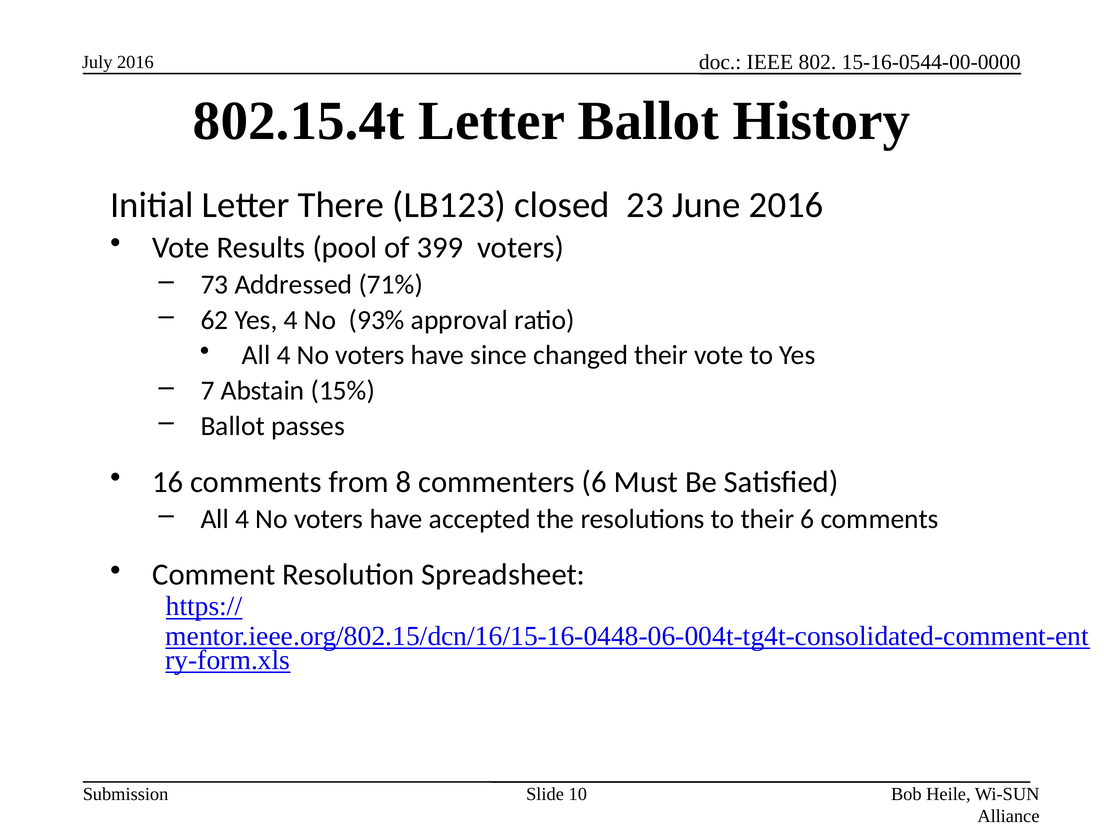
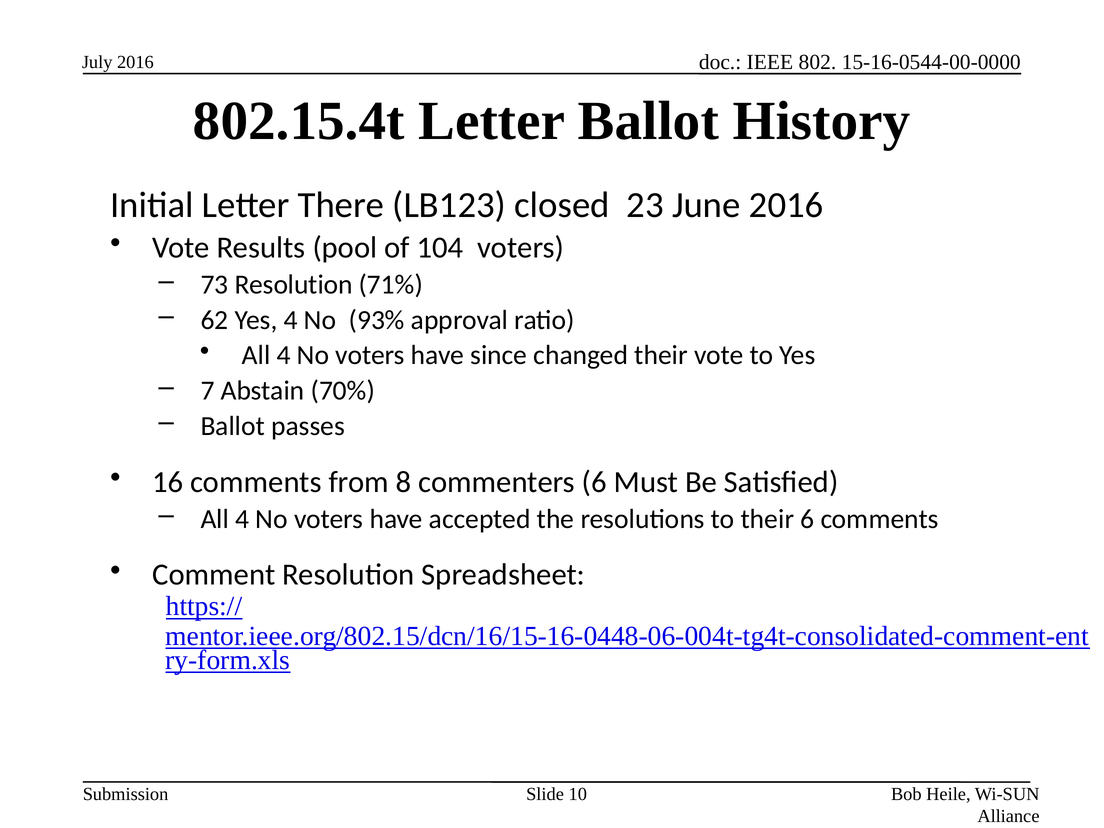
399: 399 -> 104
73 Addressed: Addressed -> Resolution
15%: 15% -> 70%
